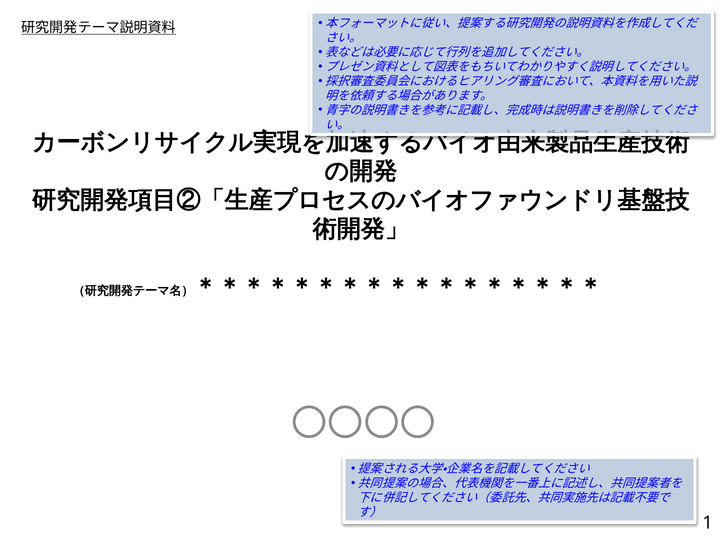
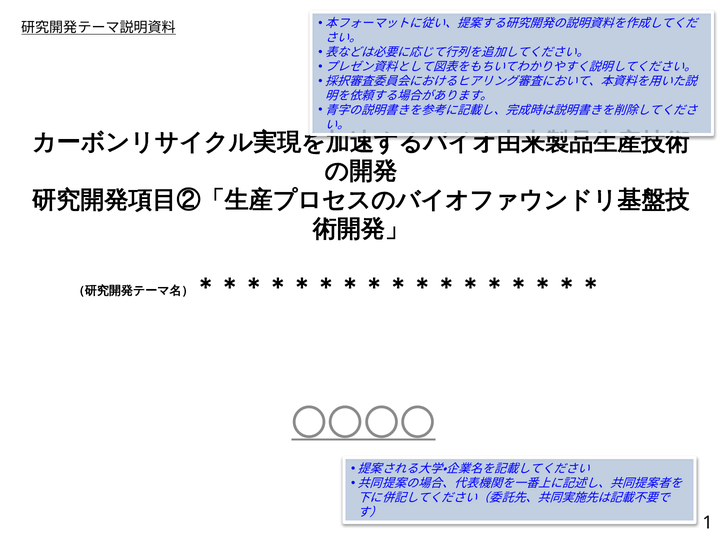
〇〇〇〇 underline: none -> present
